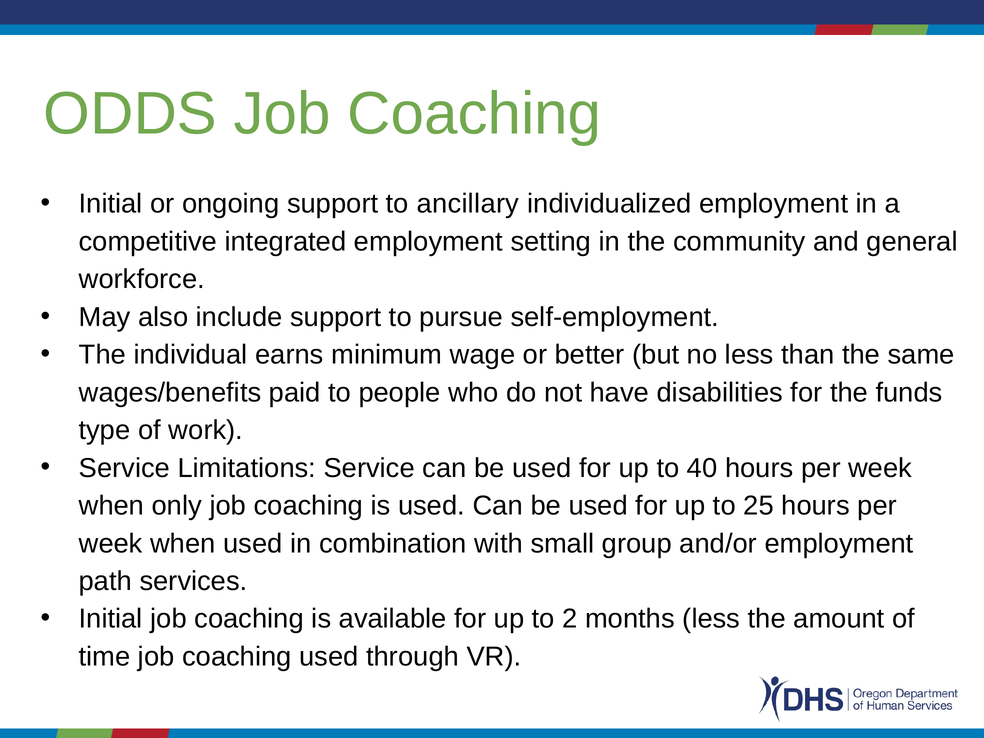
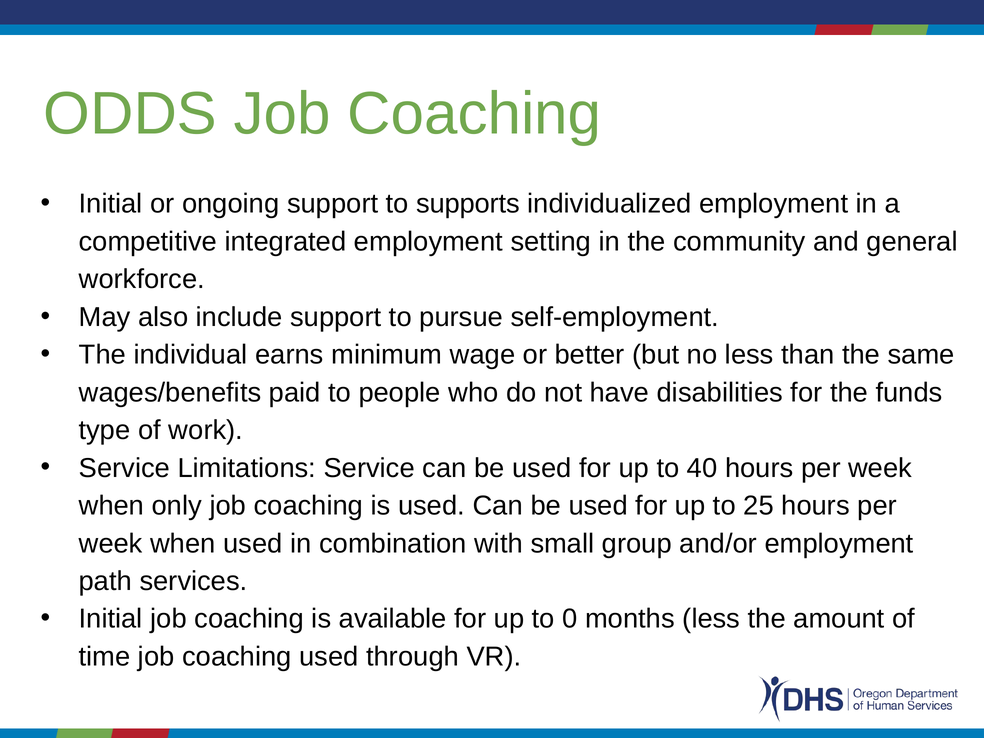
ancillary: ancillary -> supports
2: 2 -> 0
